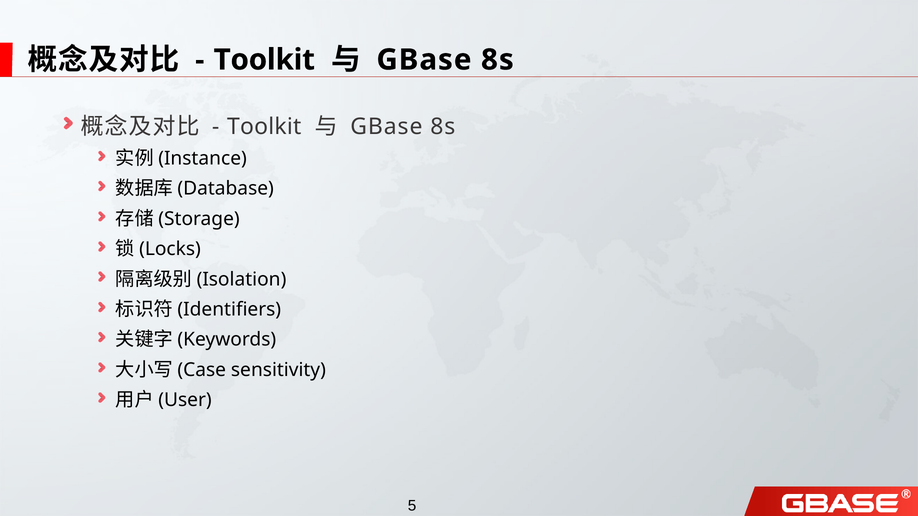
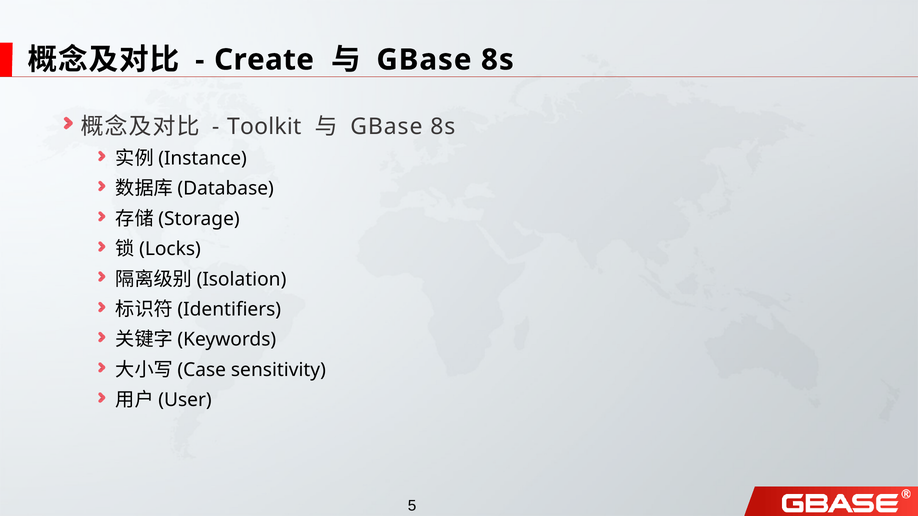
Toolkit at (264, 60): Toolkit -> Create
